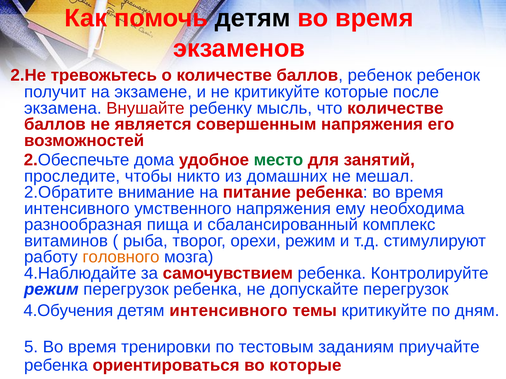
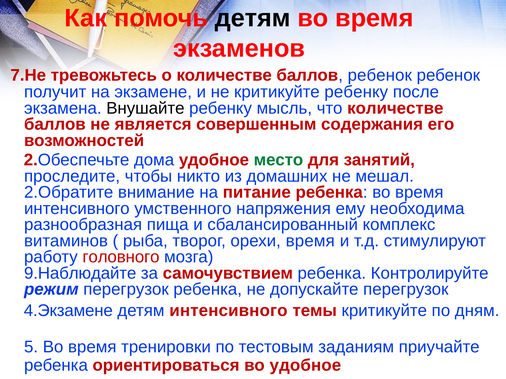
2.Не: 2.Не -> 7.Не
критикуйте которые: которые -> ребенку
Внушайте colour: red -> black
совершенным напряжения: напряжения -> содержания
орехи режим: режим -> время
головного colour: orange -> red
4.Наблюдайте: 4.Наблюдайте -> 9.Наблюдайте
4.Обучения: 4.Обучения -> 4.Экзамене
во которые: которые -> удобное
